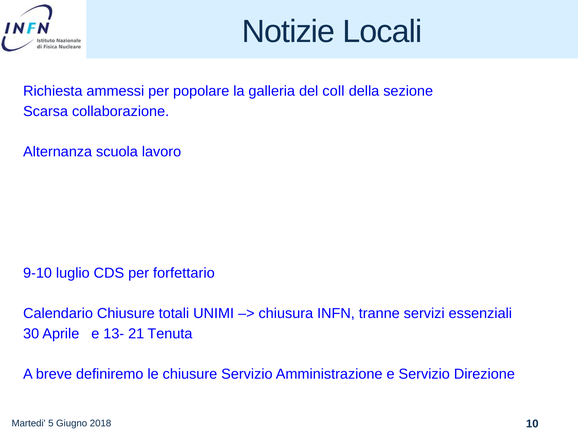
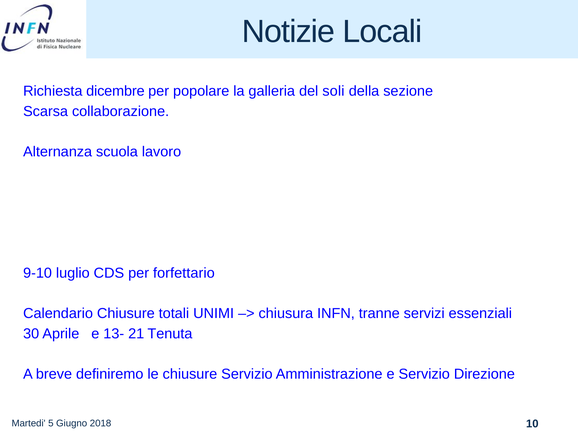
ammessi: ammessi -> dicembre
coll: coll -> soli
